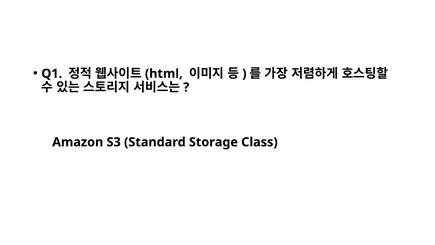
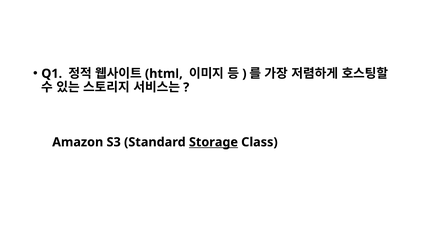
Storage underline: none -> present
